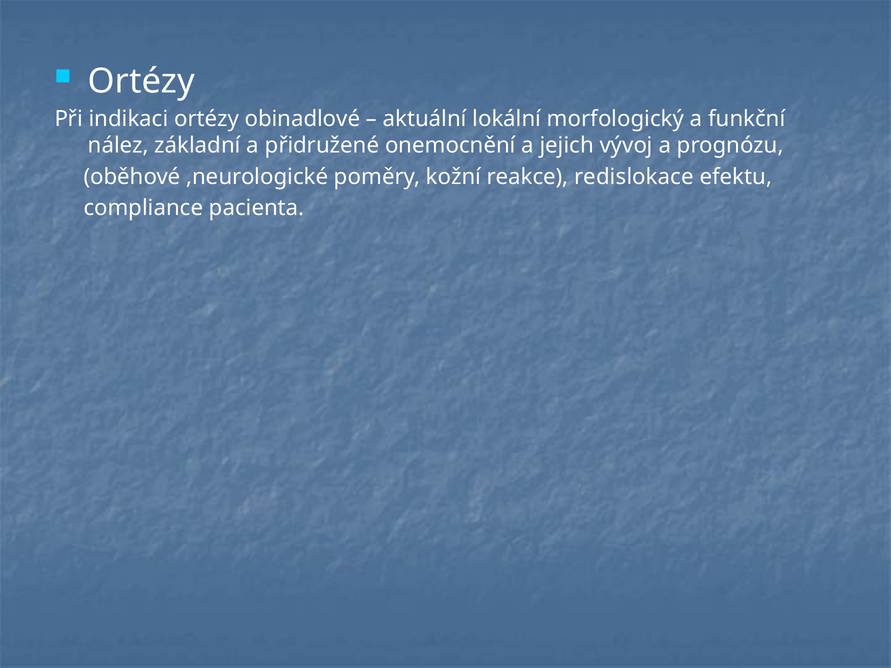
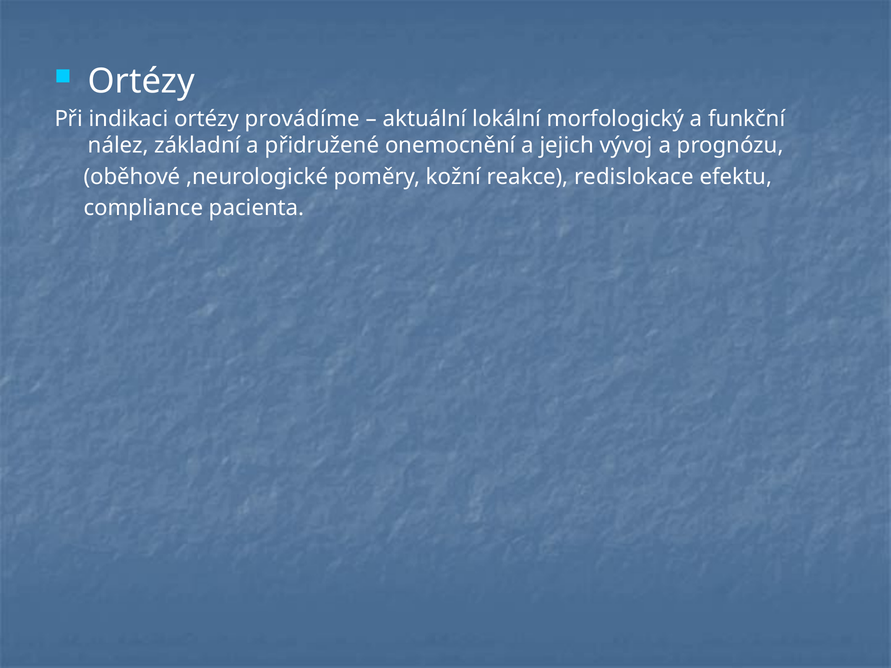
obinadlové: obinadlové -> provádíme
